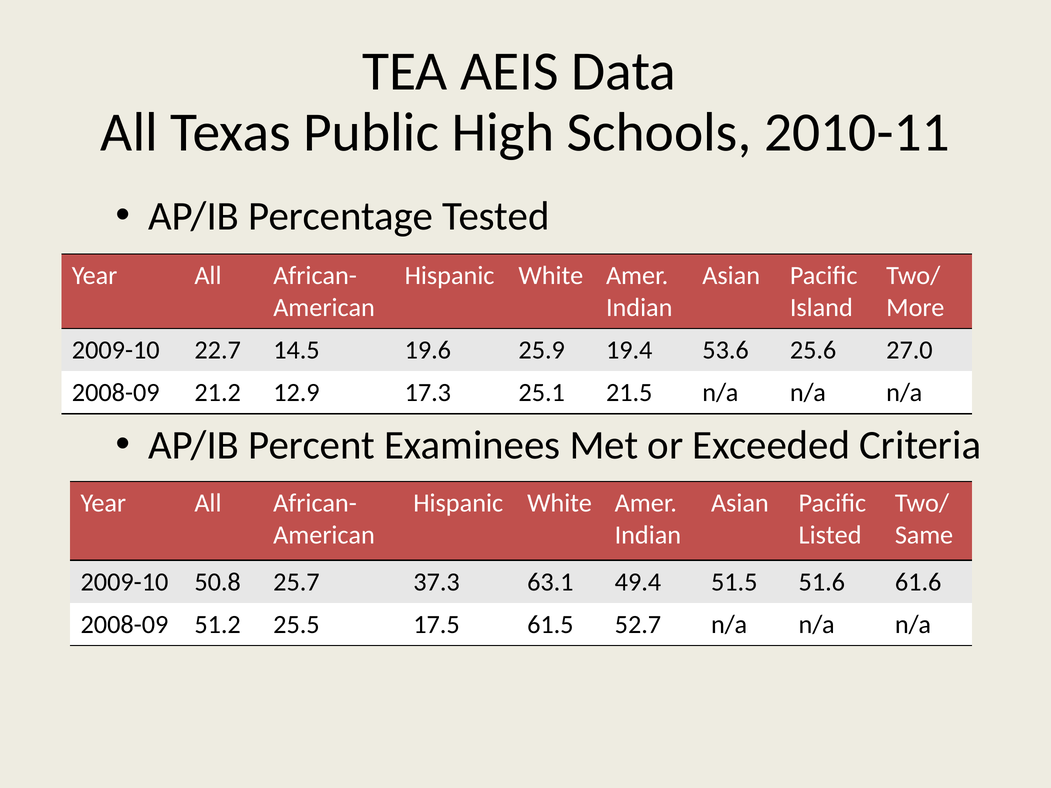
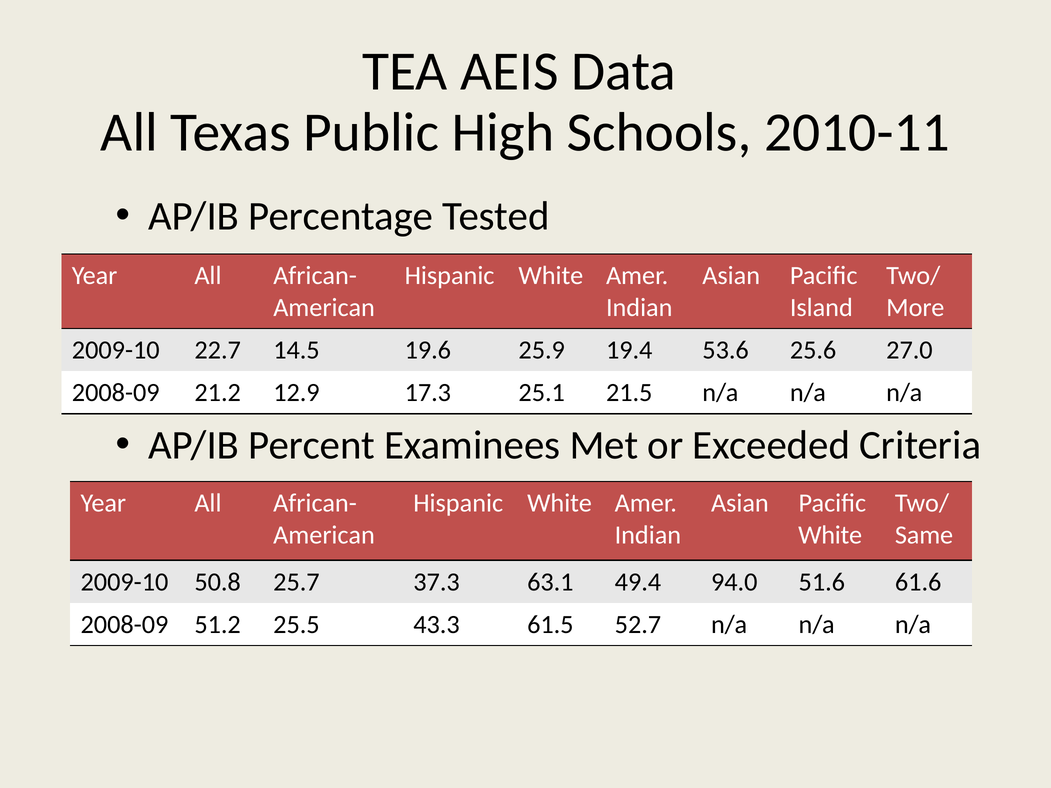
Listed at (830, 535): Listed -> White
51.5: 51.5 -> 94.0
17.5: 17.5 -> 43.3
